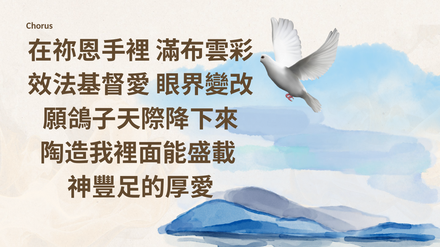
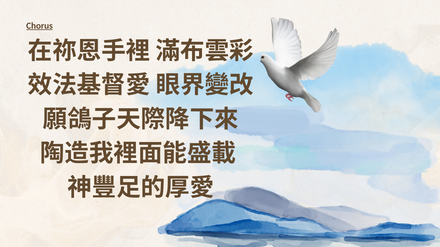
Chorus underline: none -> present
